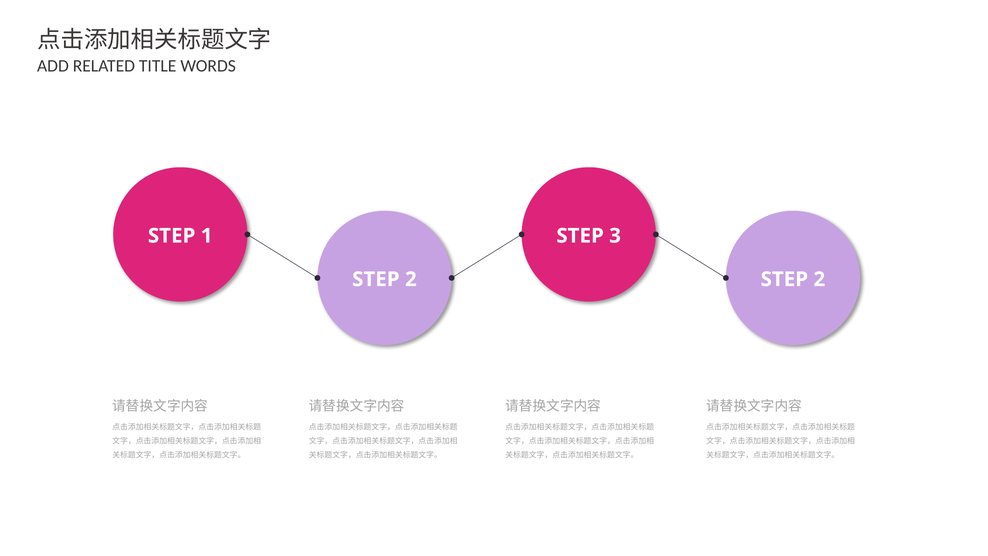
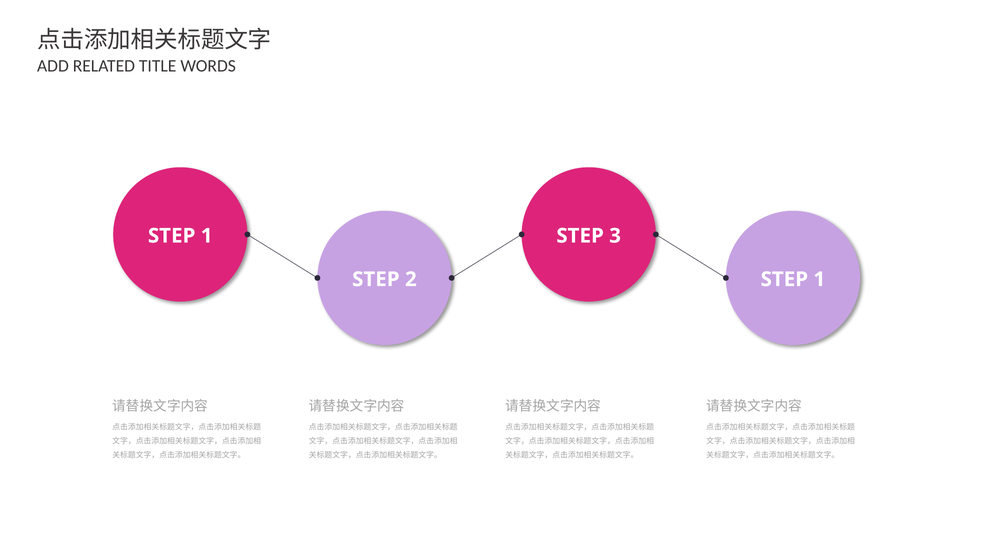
2 at (819, 279): 2 -> 1
